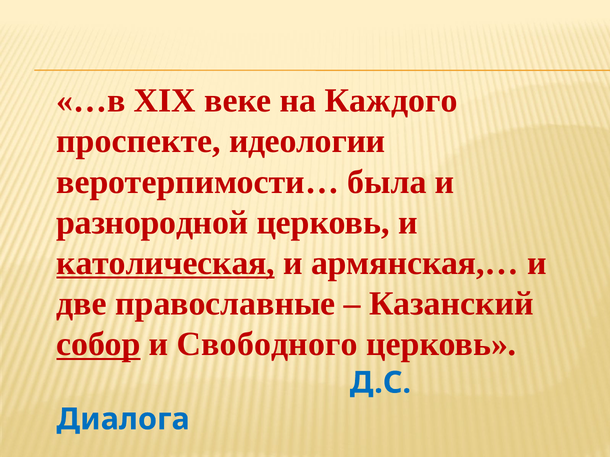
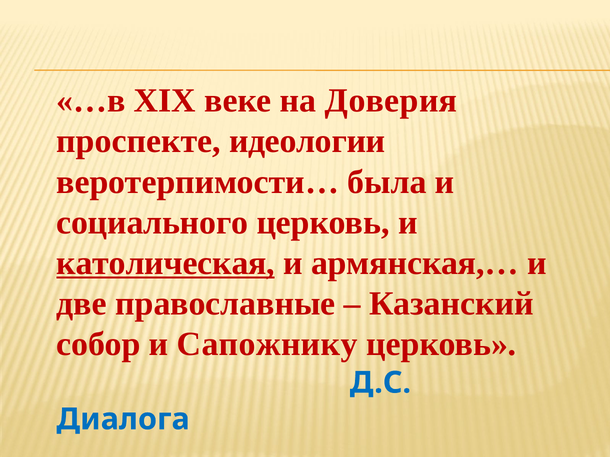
Каждого: Каждого -> Доверия
разнородной: разнородной -> социального
собор underline: present -> none
Свободного: Свободного -> Сапожнику
